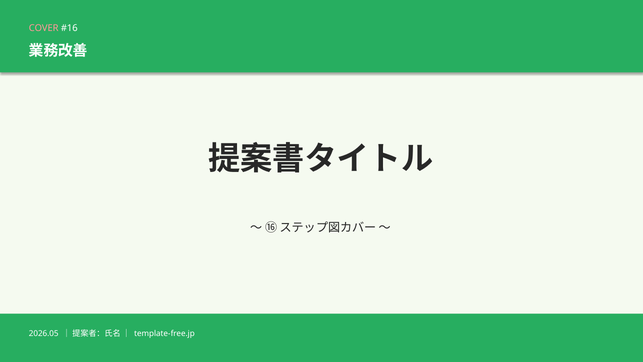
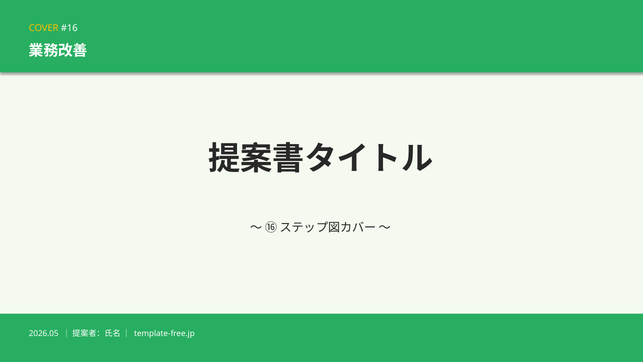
COVER colour: pink -> yellow
